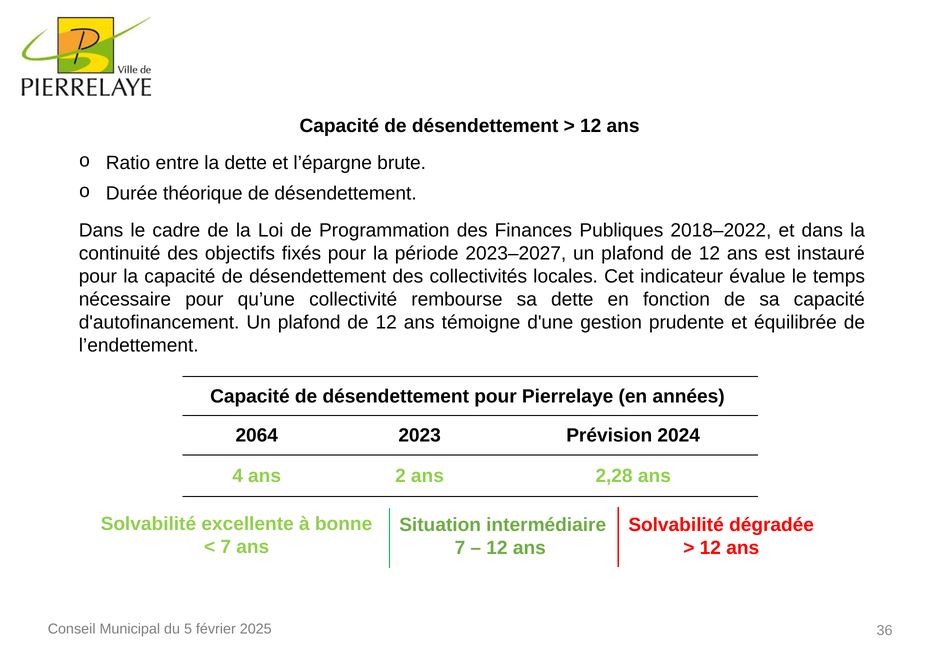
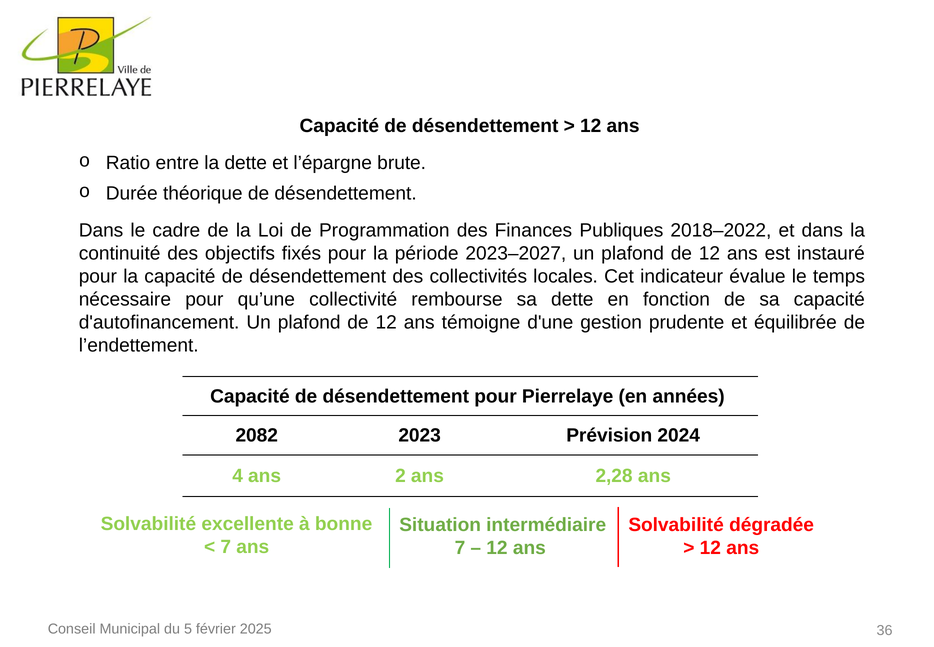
2064: 2064 -> 2082
